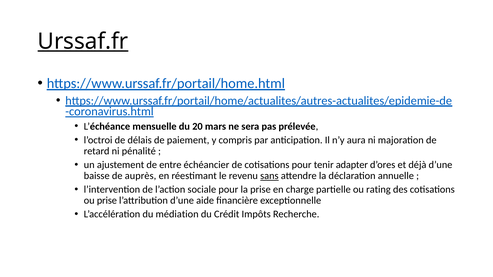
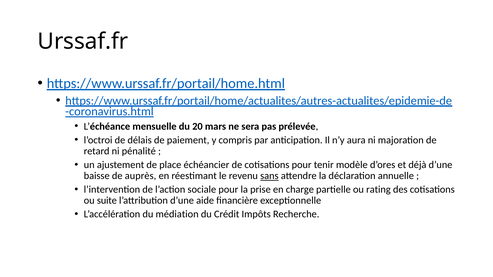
Urssaf.fr underline: present -> none
entre: entre -> place
adapter: adapter -> modèle
ou prise: prise -> suite
